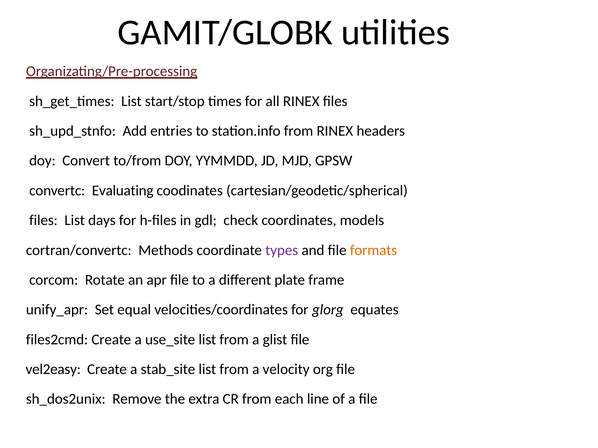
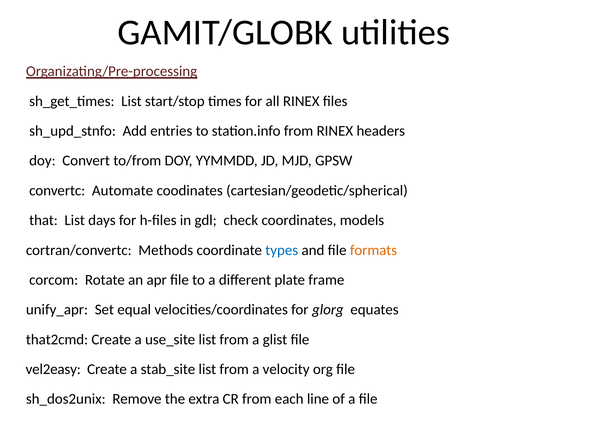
Evaluating: Evaluating -> Automate
files at (43, 221): files -> that
types colour: purple -> blue
files2cmd: files2cmd -> that2cmd
